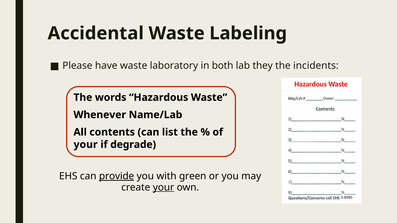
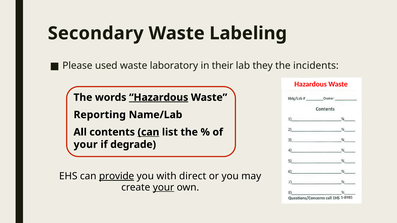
Accidental: Accidental -> Secondary
have: have -> used
both: both -> their
Hazardous at (159, 98) underline: none -> present
Whenever: Whenever -> Reporting
can at (148, 132) underline: none -> present
green: green -> direct
